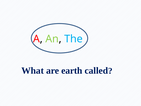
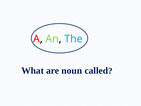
earth: earth -> noun
